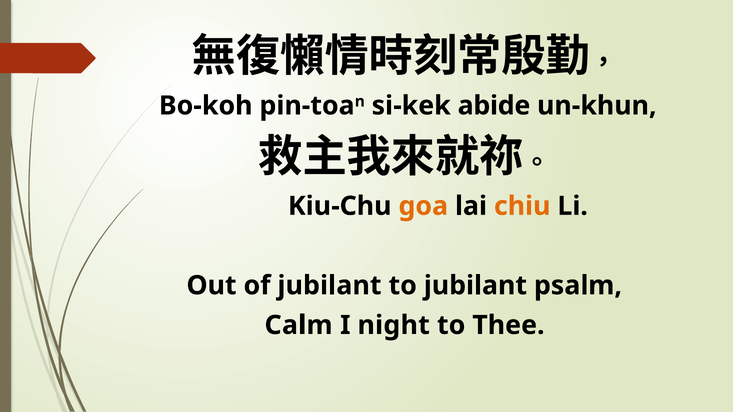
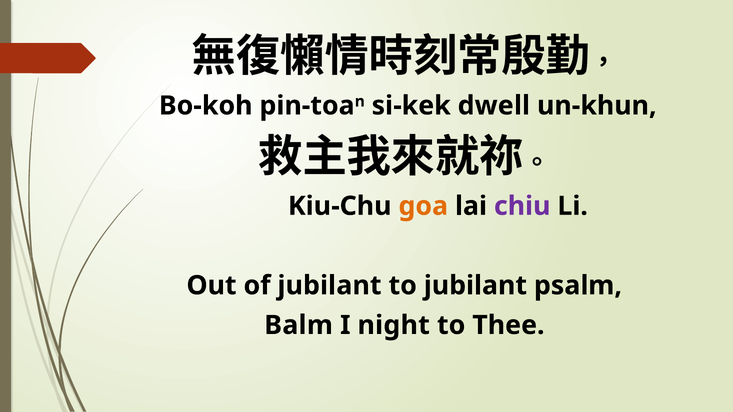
abide: abide -> dwell
chiu colour: orange -> purple
Calm: Calm -> Balm
